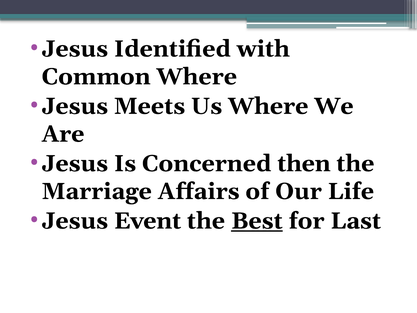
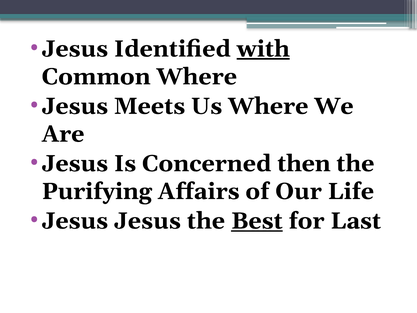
with underline: none -> present
Marriage: Marriage -> Purifying
Jesus Event: Event -> Jesus
